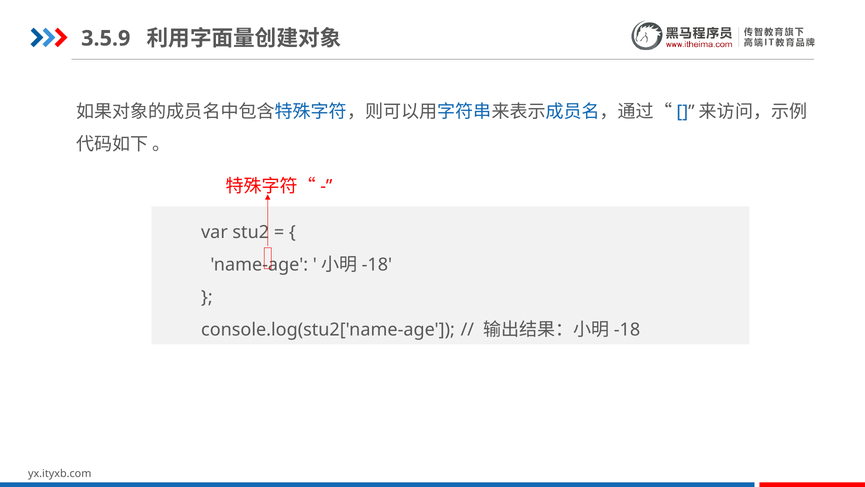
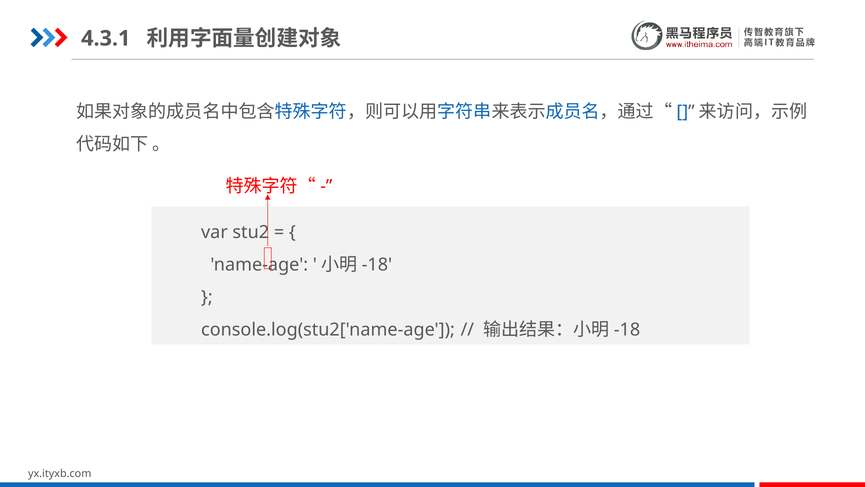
3.5.9: 3.5.9 -> 4.3.1
